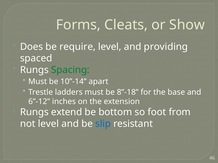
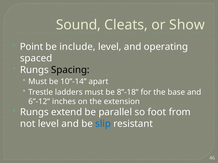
Forms: Forms -> Sound
Does: Does -> Point
require: require -> include
providing: providing -> operating
Spacing colour: green -> black
bottom: bottom -> parallel
